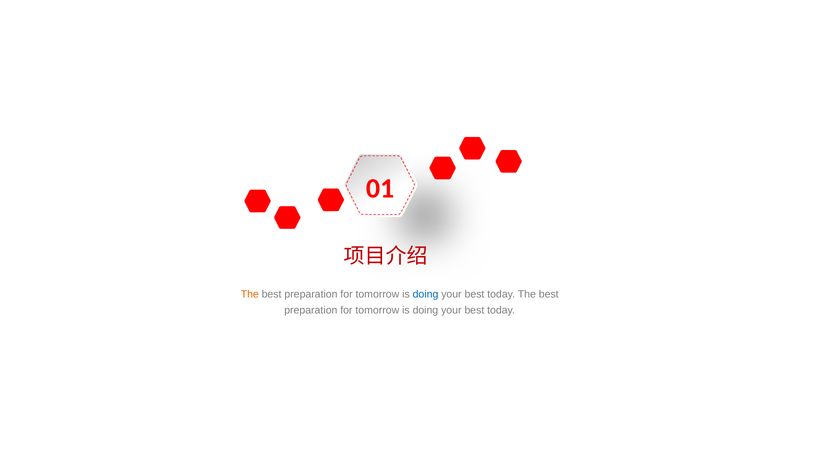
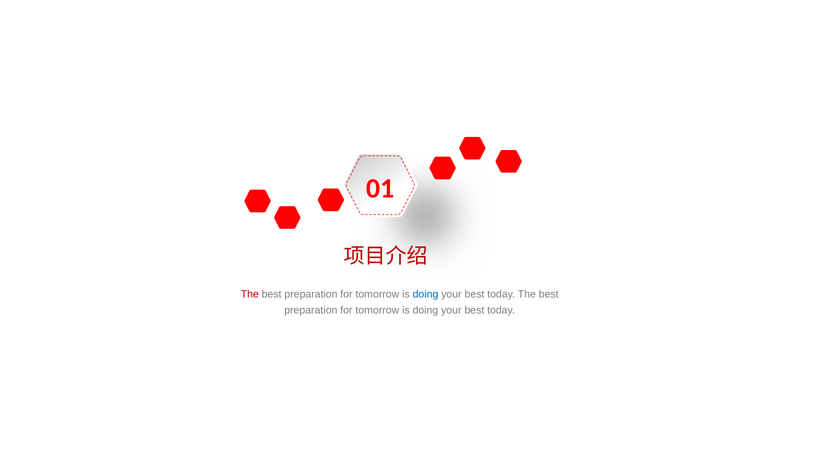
The at (250, 294) colour: orange -> red
